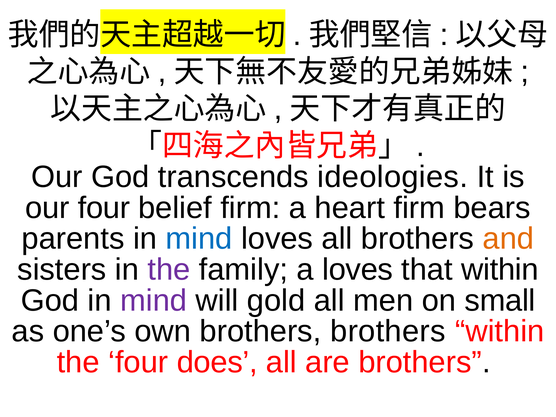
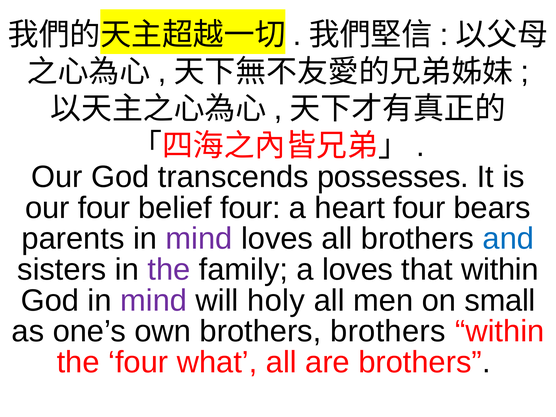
ideologies: ideologies -> possesses
belief firm: firm -> four
heart firm: firm -> four
mind at (199, 239) colour: blue -> purple
and colour: orange -> blue
gold: gold -> holy
does: does -> what
